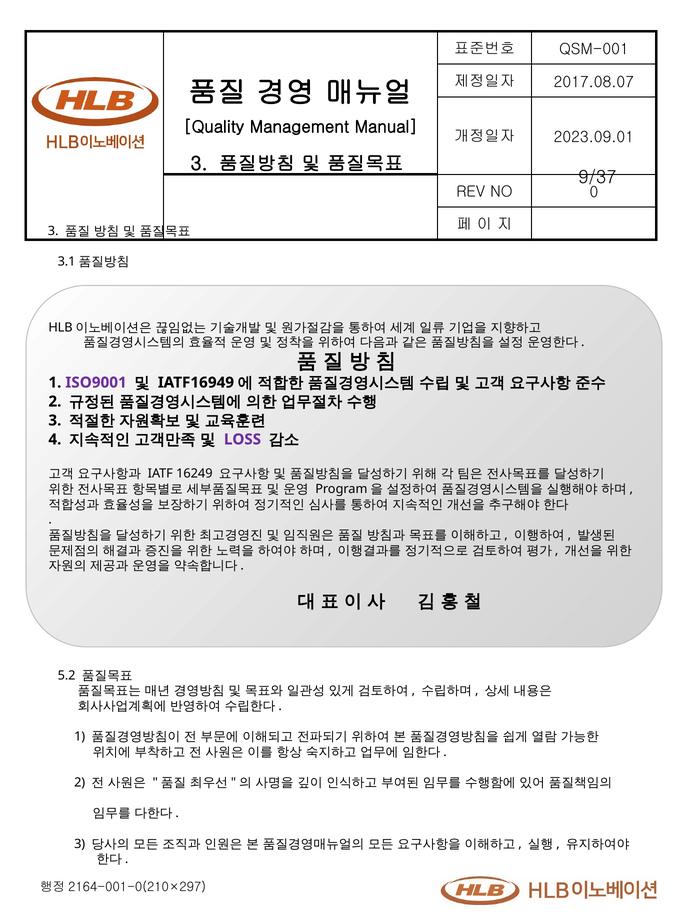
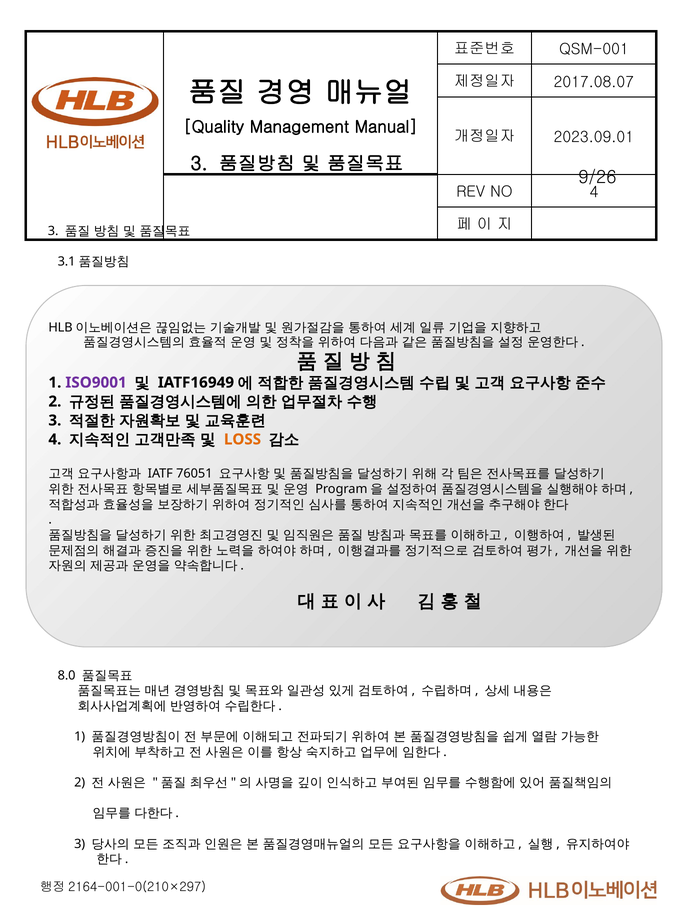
9/37: 9/37 -> 9/26
0 at (594, 192): 0 -> 4
LOSS colour: purple -> orange
16249: 16249 -> 76051
5.2: 5.2 -> 8.0
